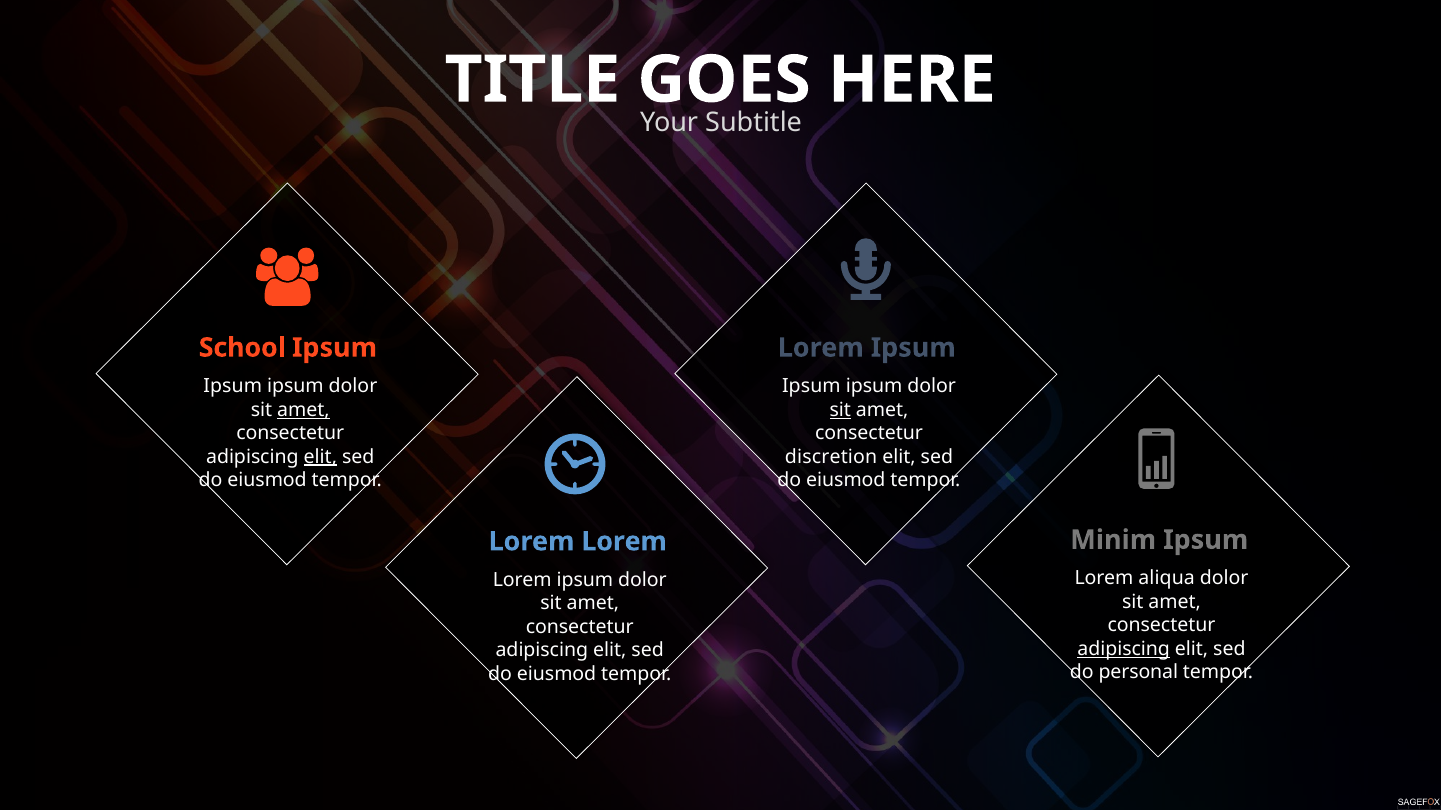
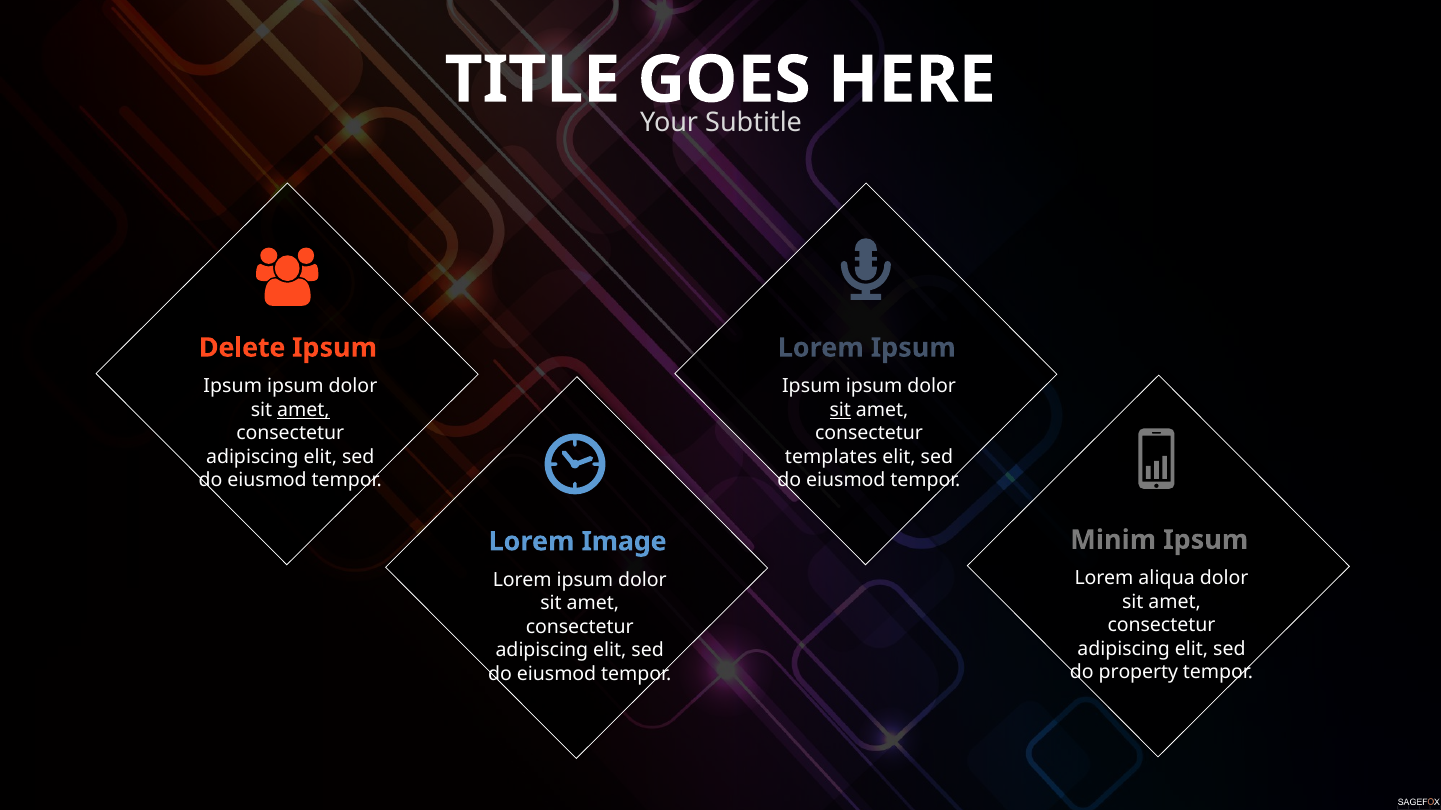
School: School -> Delete
elit at (320, 457) underline: present -> none
discretion: discretion -> templates
Lorem at (624, 542): Lorem -> Image
adipiscing at (1124, 649) underline: present -> none
personal: personal -> property
